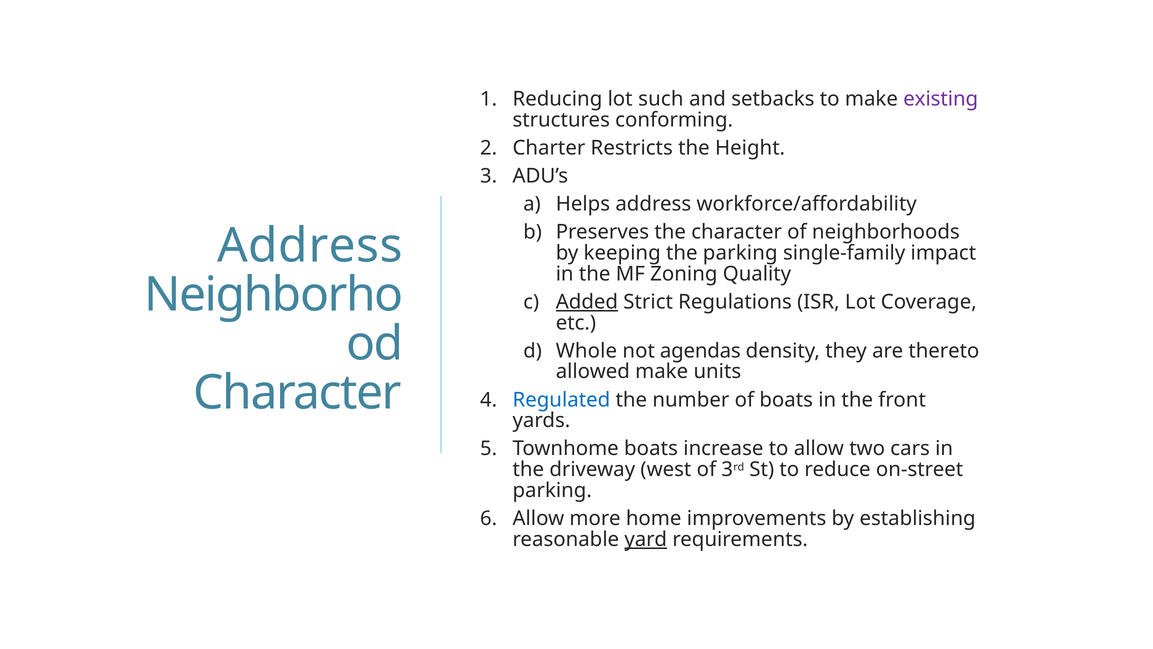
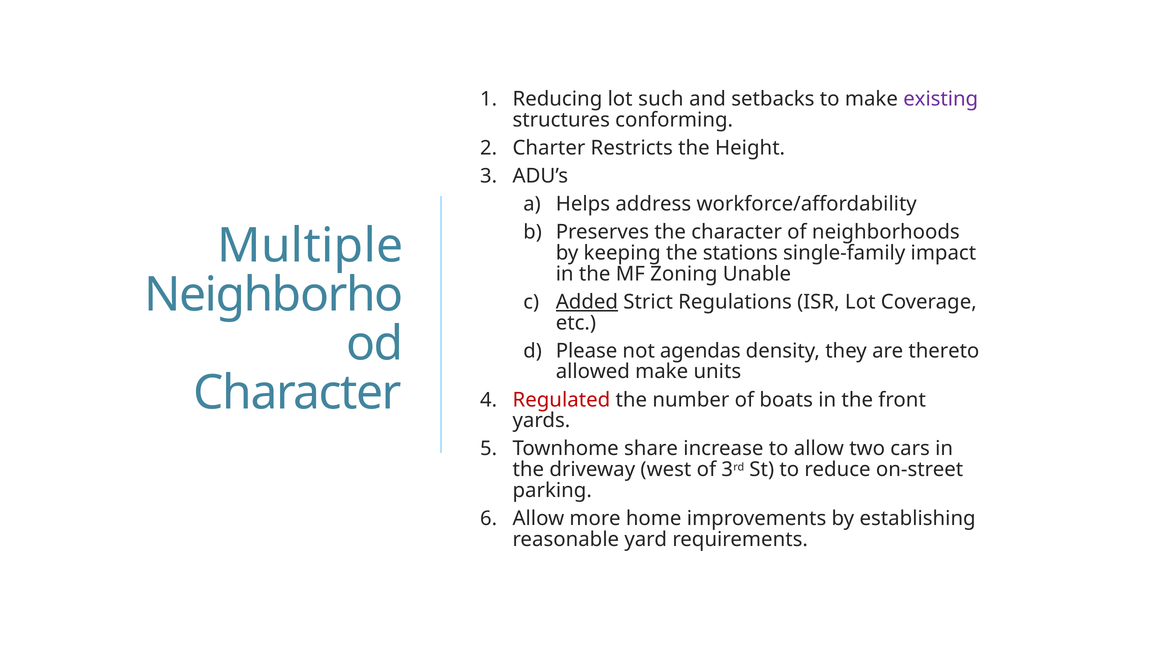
Address at (310, 246): Address -> Multiple
the parking: parking -> stations
Quality: Quality -> Unable
Whole: Whole -> Please
Regulated colour: blue -> red
Townhome boats: boats -> share
yard underline: present -> none
